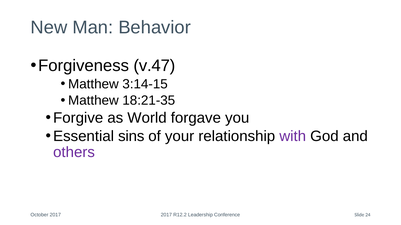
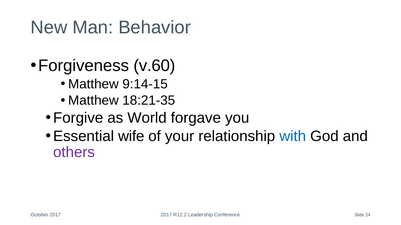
v.47: v.47 -> v.60
3:14-15: 3:14-15 -> 9:14-15
sins: sins -> wife
with colour: purple -> blue
